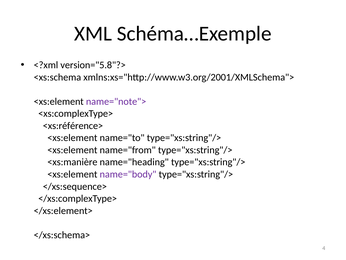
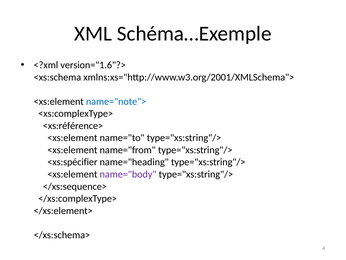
version="5.8"?>: version="5.8"?> -> version="1.6"?>
name="note"> colour: purple -> blue
<xs:manière: <xs:manière -> <xs:spécifier
